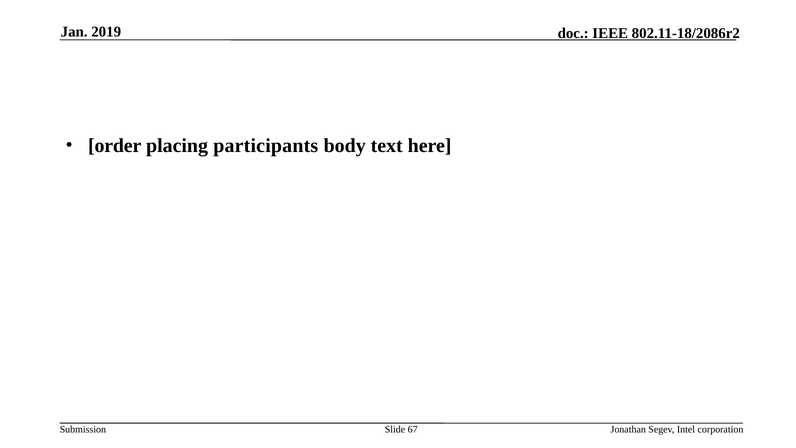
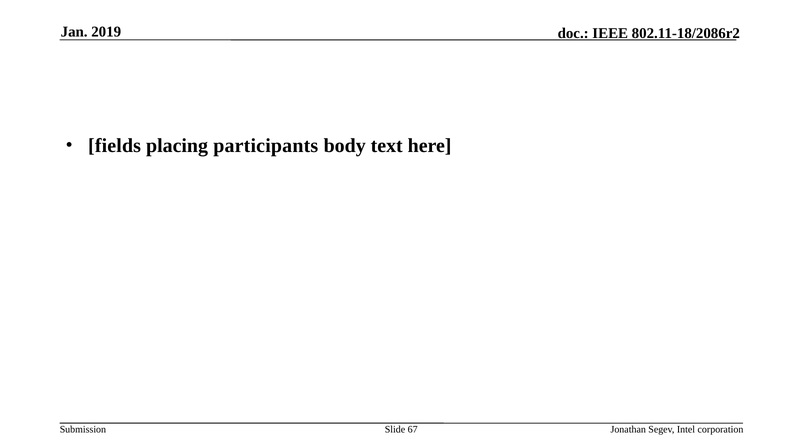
order: order -> fields
